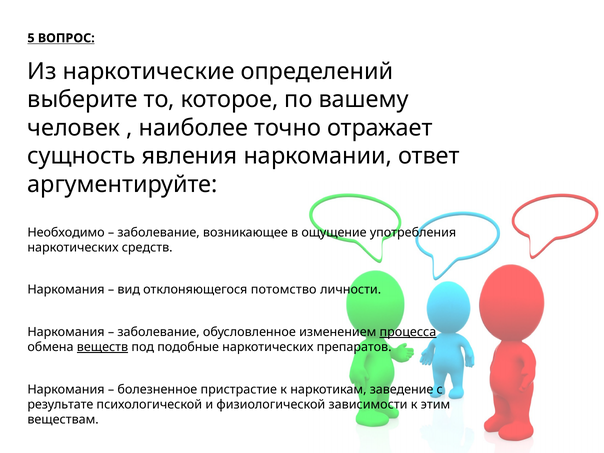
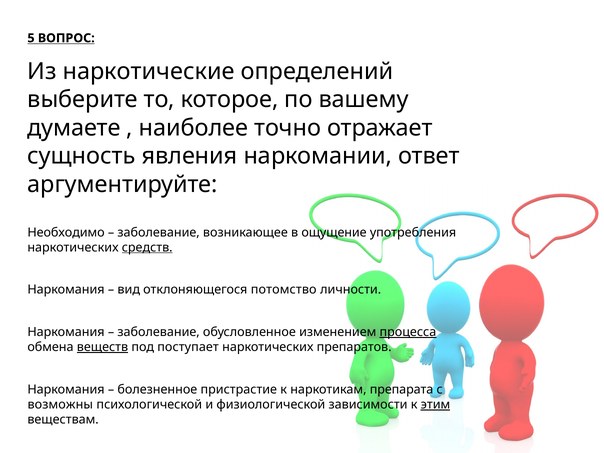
человек: человек -> думаете
средств underline: none -> present
подобные: подобные -> поступает
заведение: заведение -> препарата
результате: результате -> возможны
этим underline: none -> present
